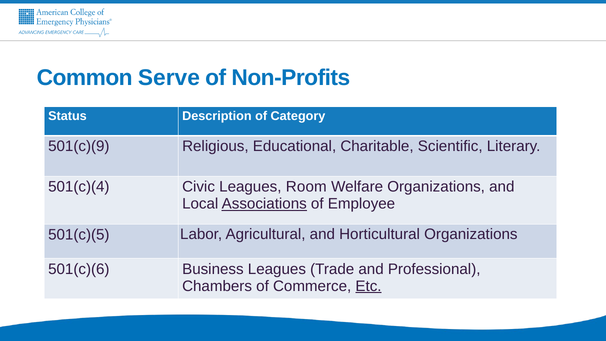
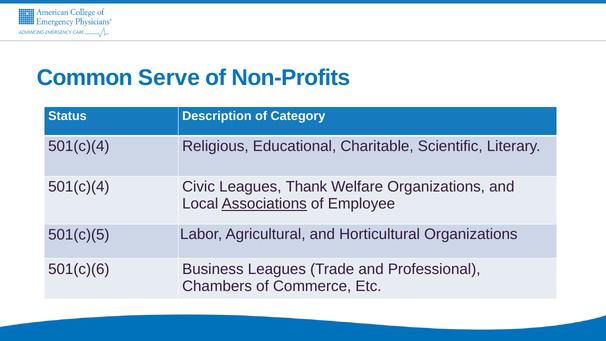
501(c)(9 at (79, 146): 501(c)(9 -> 501(c)(4
Room: Room -> Thank
Etc underline: present -> none
